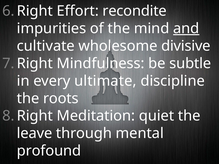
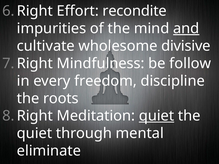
subtle: subtle -> follow
ultimate: ultimate -> freedom
quiet at (156, 116) underline: none -> present
leave at (35, 134): leave -> quiet
profound: profound -> eliminate
